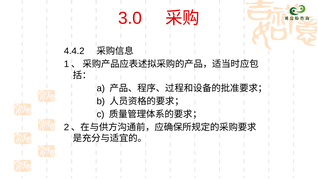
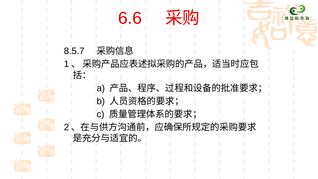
3.0: 3.0 -> 6.6
4.4.2: 4.4.2 -> 8.5.7
